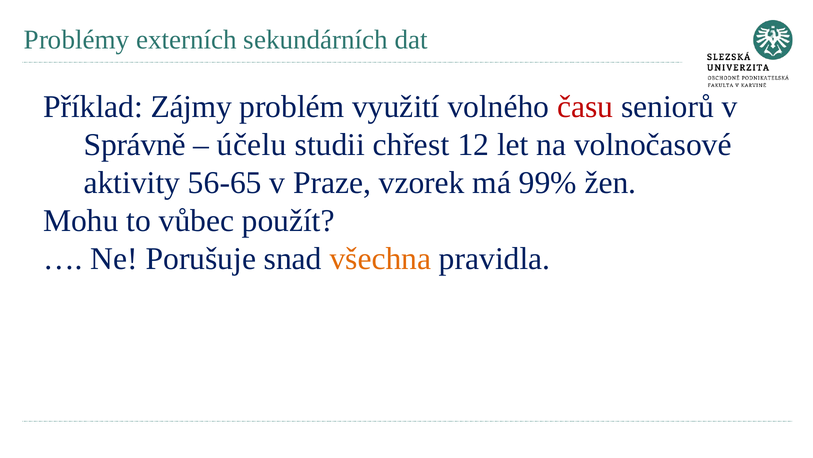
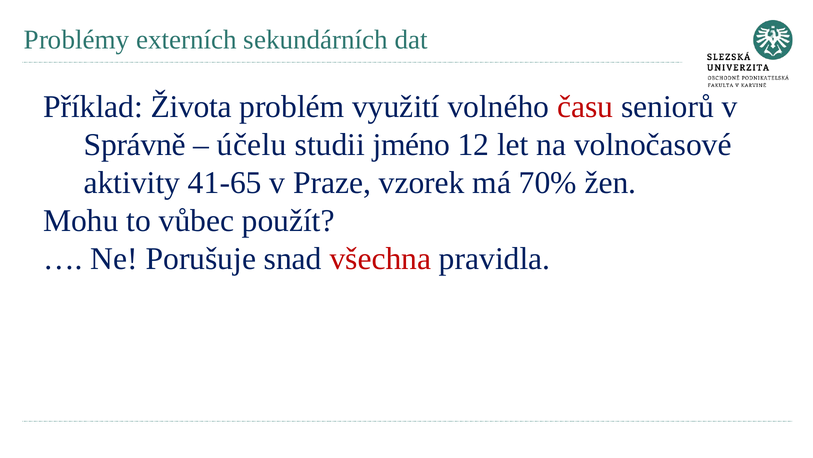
Zájmy: Zájmy -> Života
chřest: chřest -> jméno
56-65: 56-65 -> 41-65
99%: 99% -> 70%
všechna colour: orange -> red
